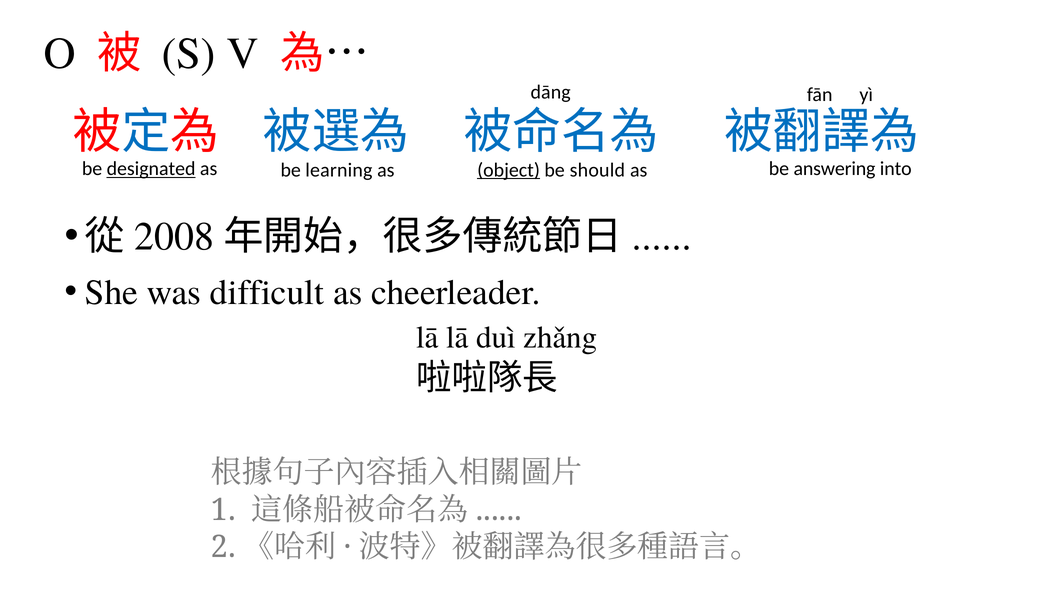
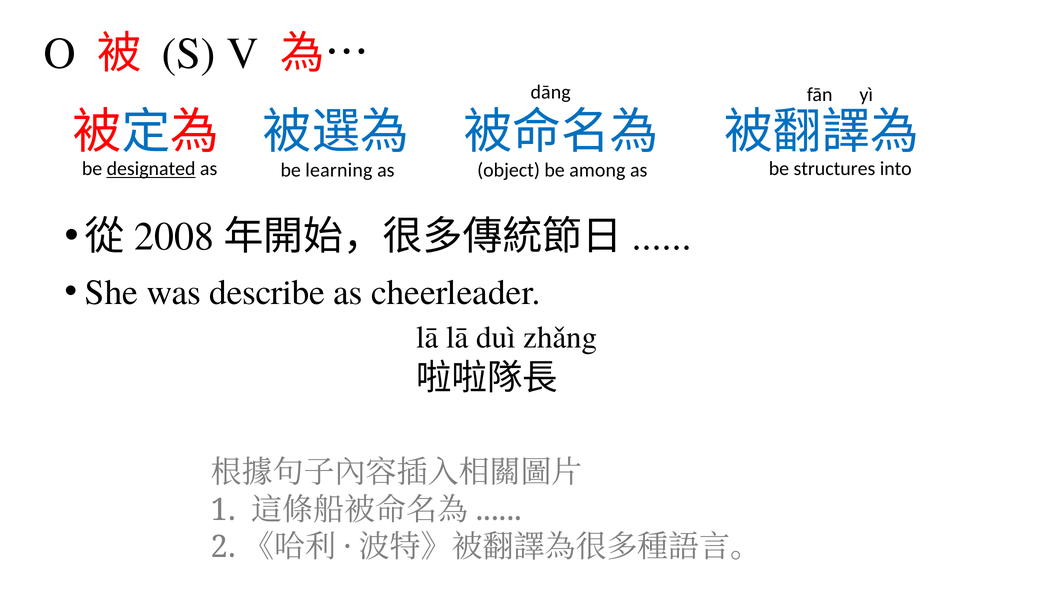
answering: answering -> structures
object underline: present -> none
should: should -> among
difficult: difficult -> describe
